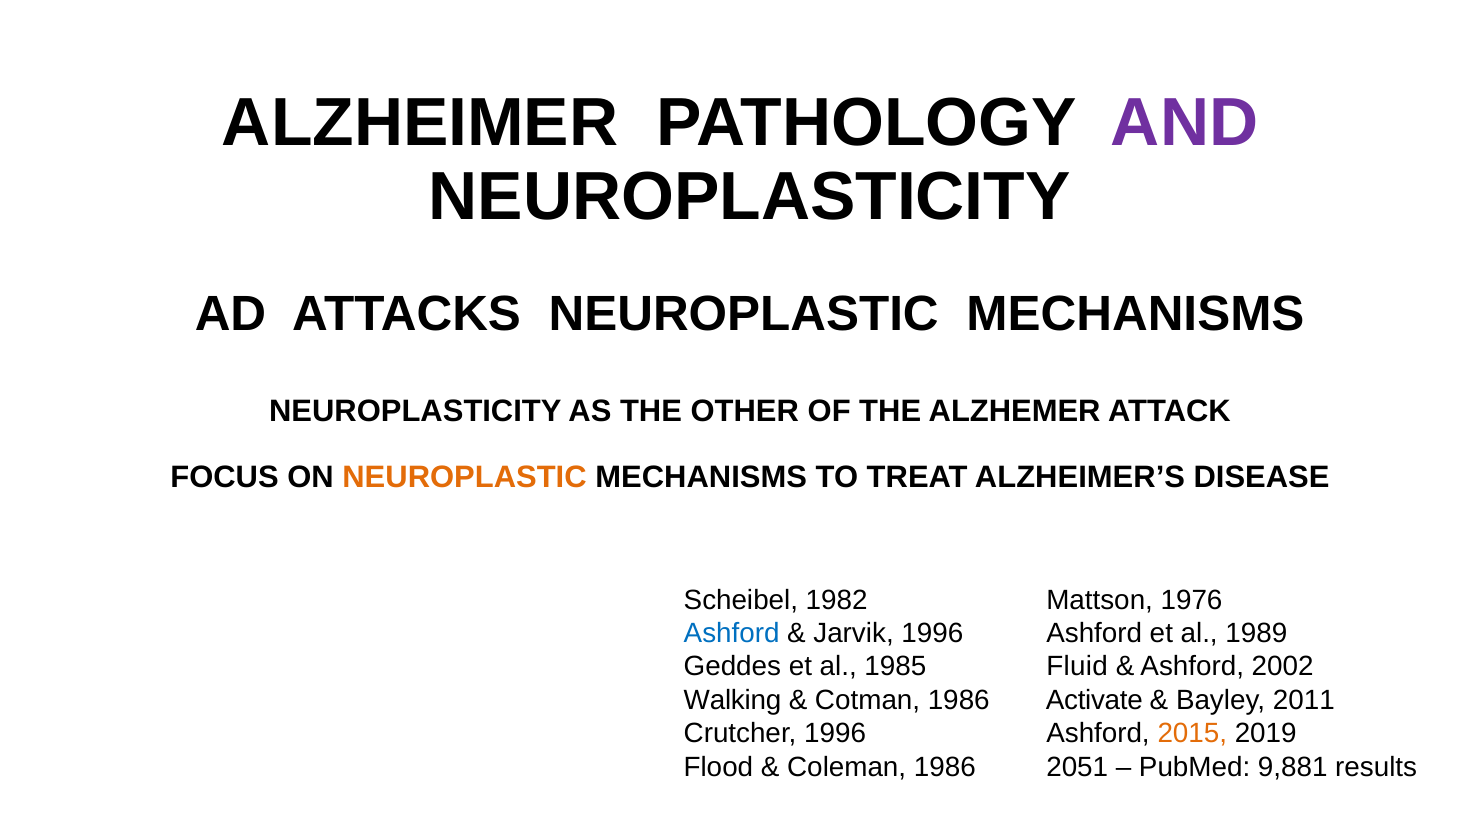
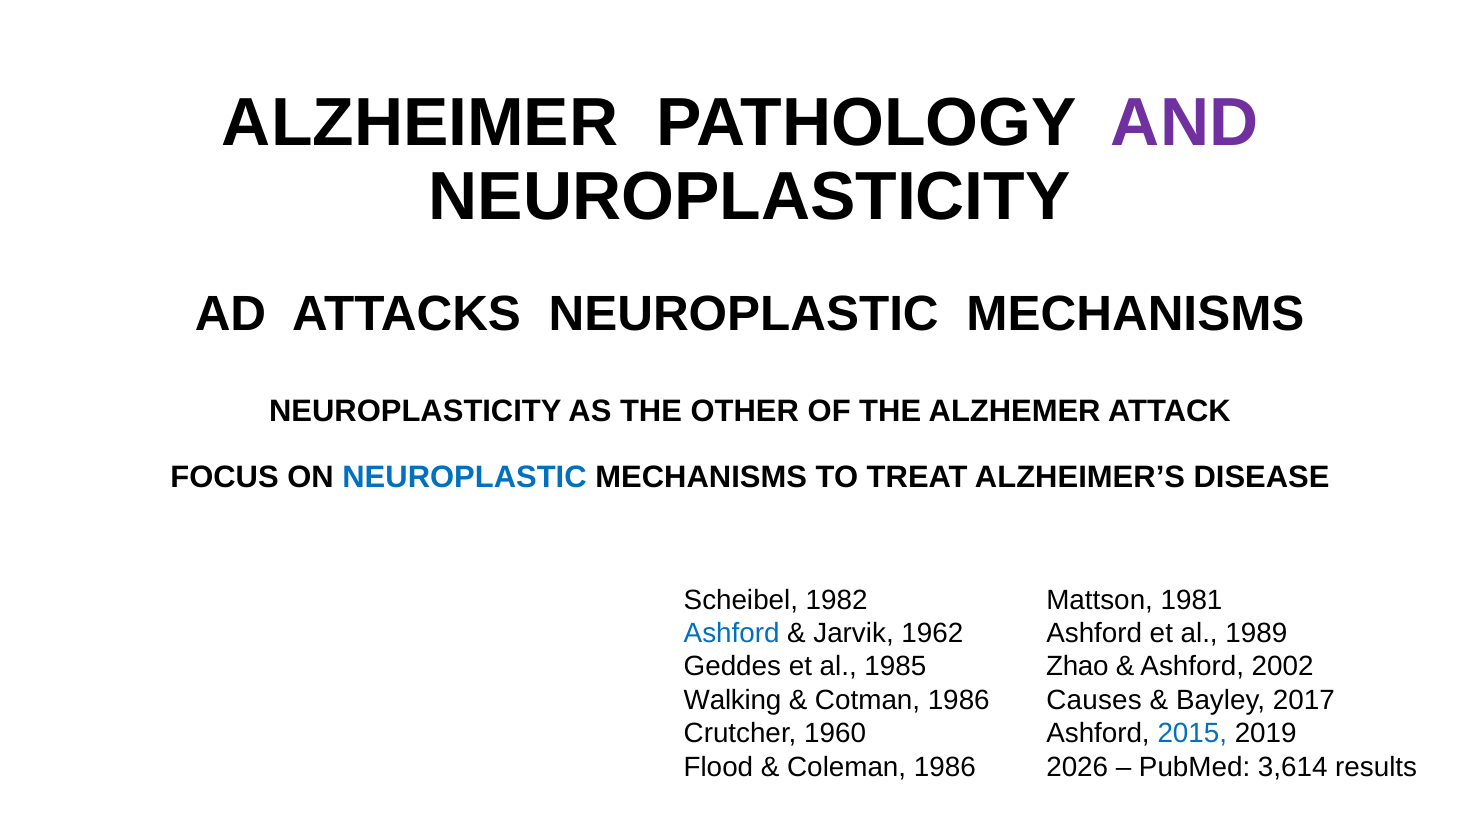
NEUROPLASTIC at (465, 478) colour: orange -> blue
1976: 1976 -> 1981
Jarvik 1996: 1996 -> 1962
Fluid: Fluid -> Zhao
Activate: Activate -> Causes
2011: 2011 -> 2017
Crutcher 1996: 1996 -> 1960
2015 colour: orange -> blue
2051: 2051 -> 2026
9,881: 9,881 -> 3,614
